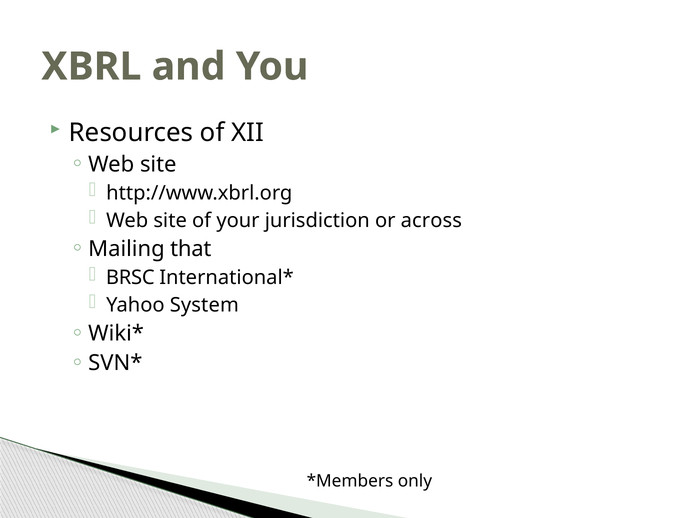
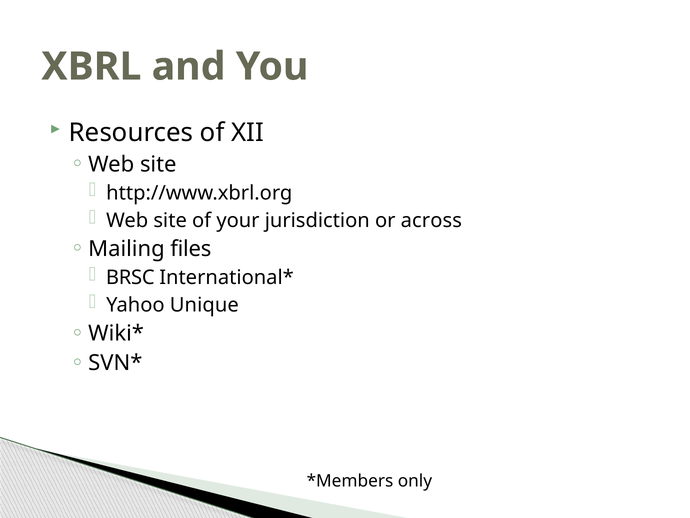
that: that -> files
System: System -> Unique
